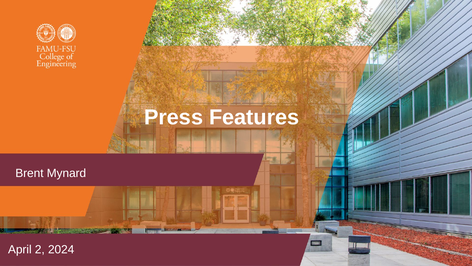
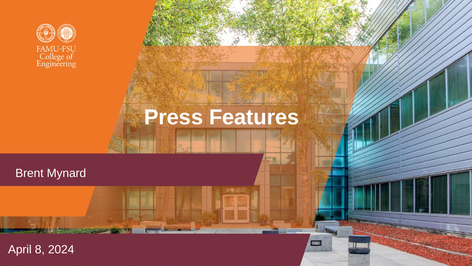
2: 2 -> 8
